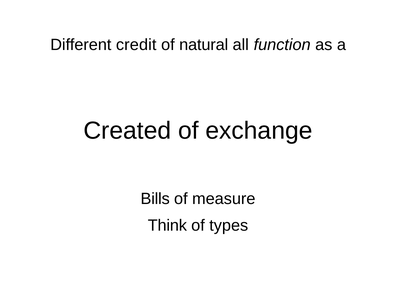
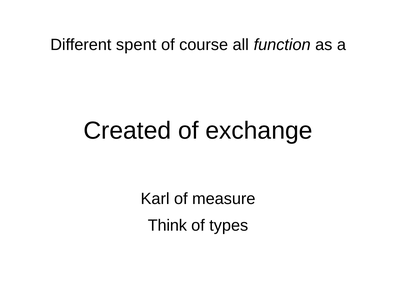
credit: credit -> spent
natural: natural -> course
Bills: Bills -> Karl
